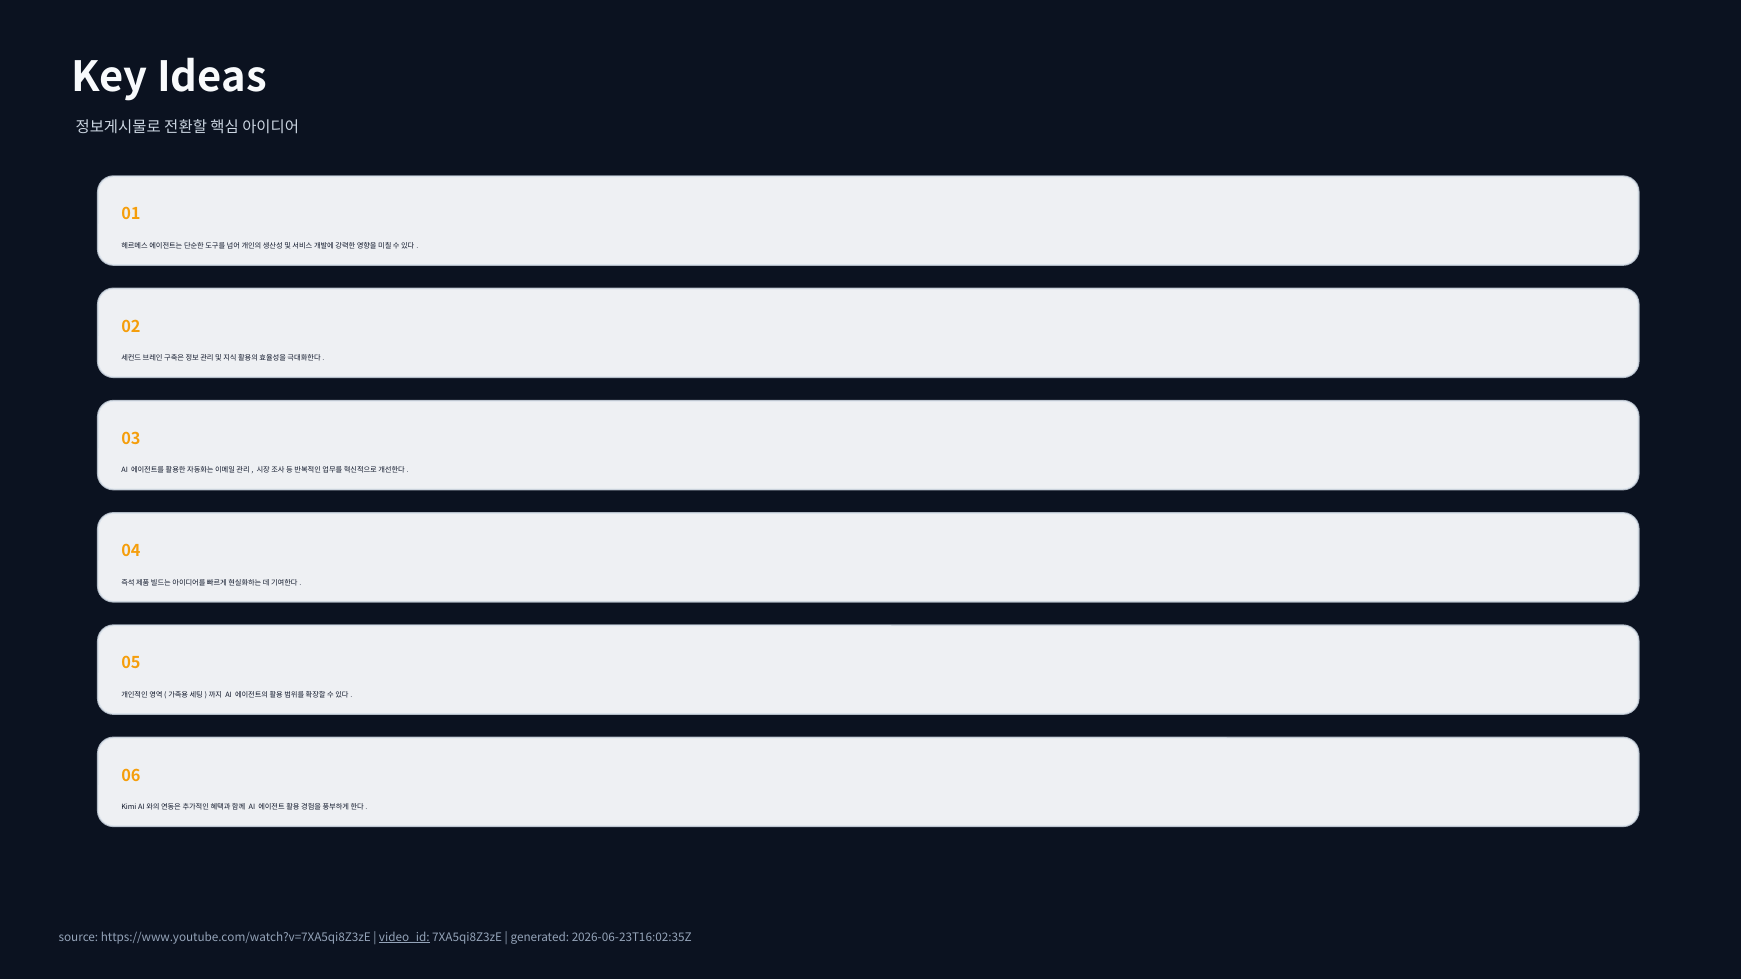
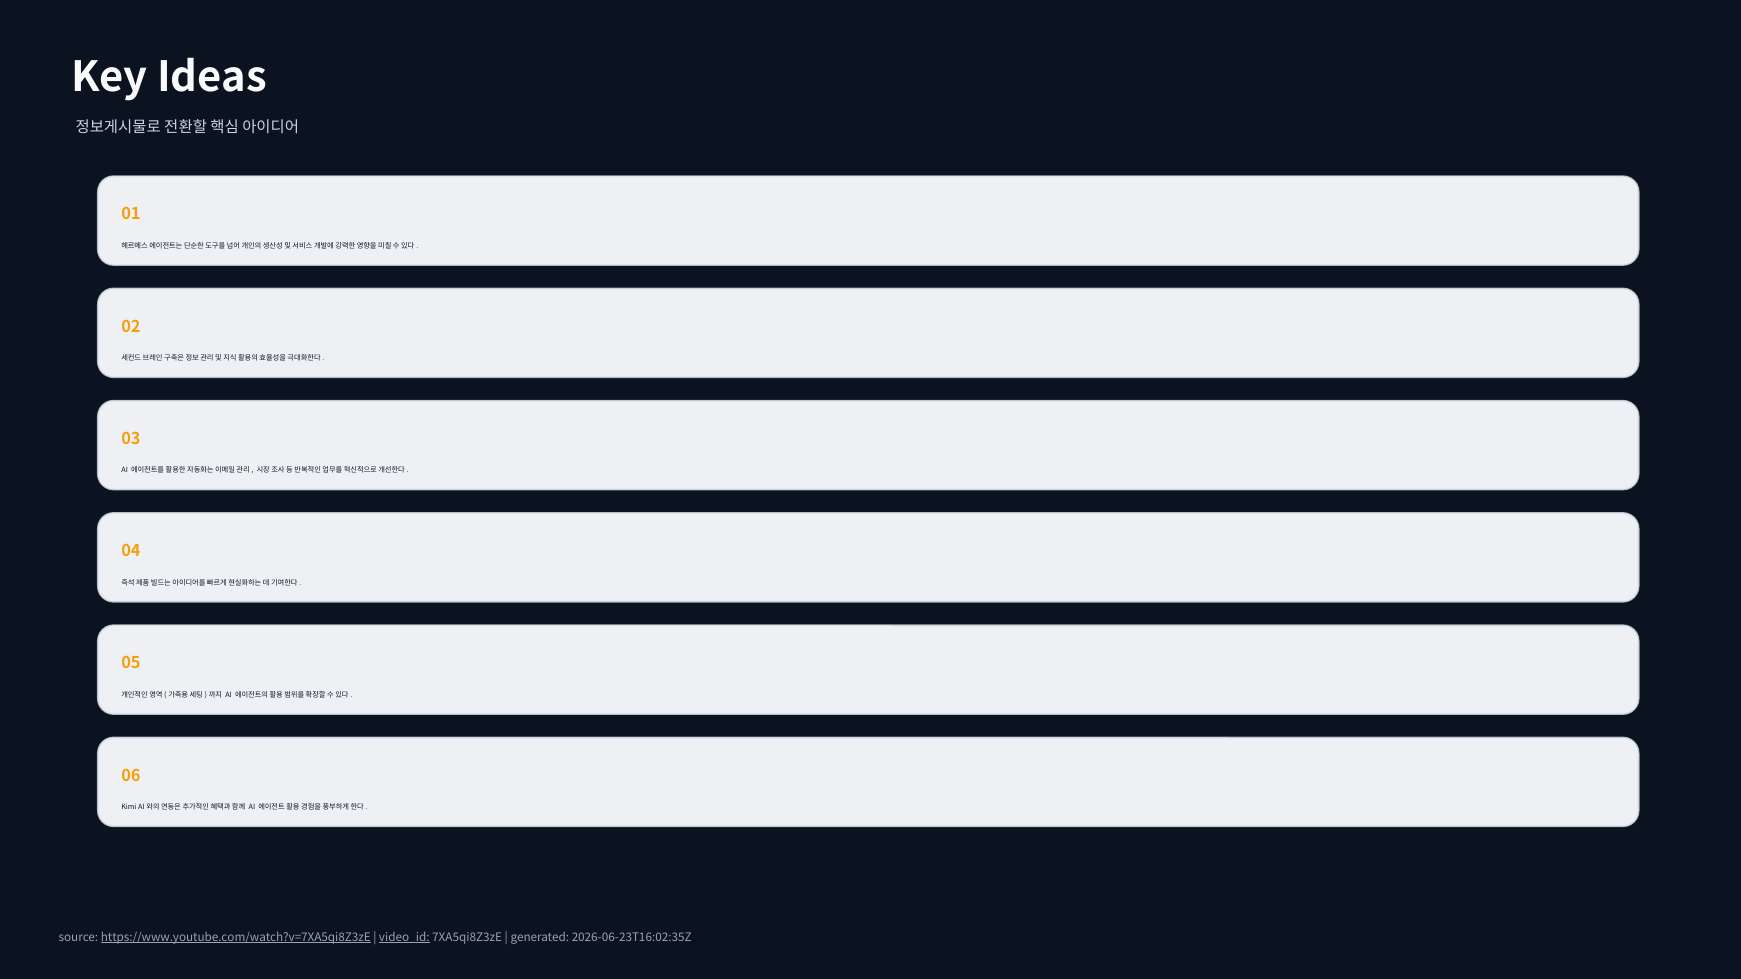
https://www.youtube.com/watch?v=7XA5qi8Z3zE underline: none -> present
